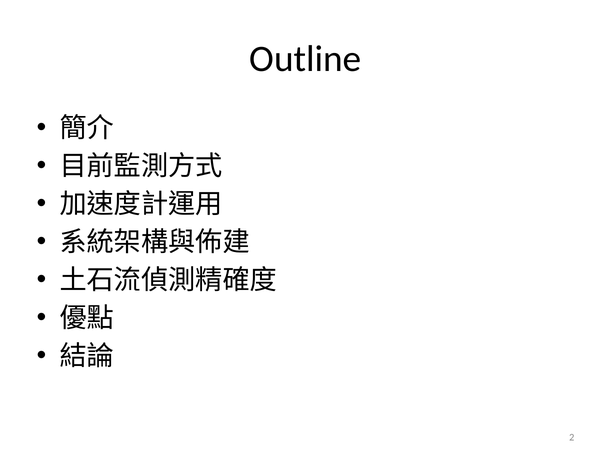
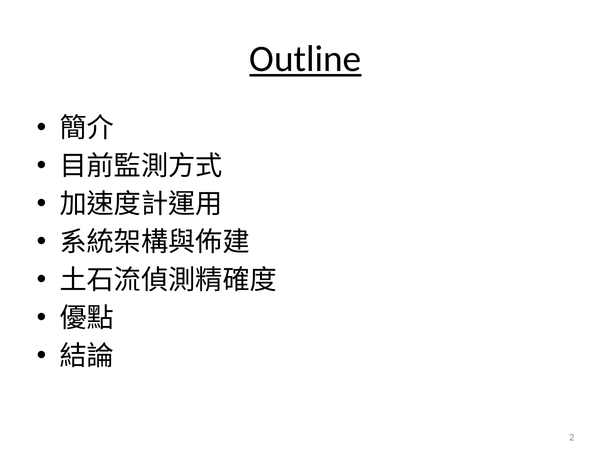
Outline underline: none -> present
